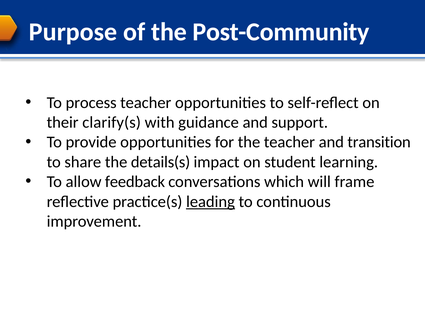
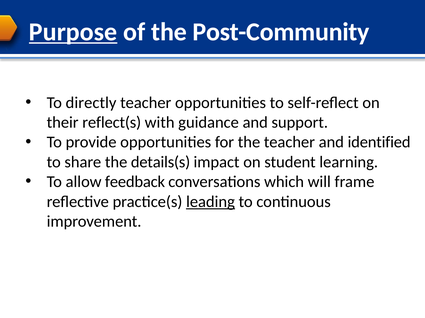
Purpose underline: none -> present
process: process -> directly
clarify(s: clarify(s -> reflect(s
transition: transition -> identified
